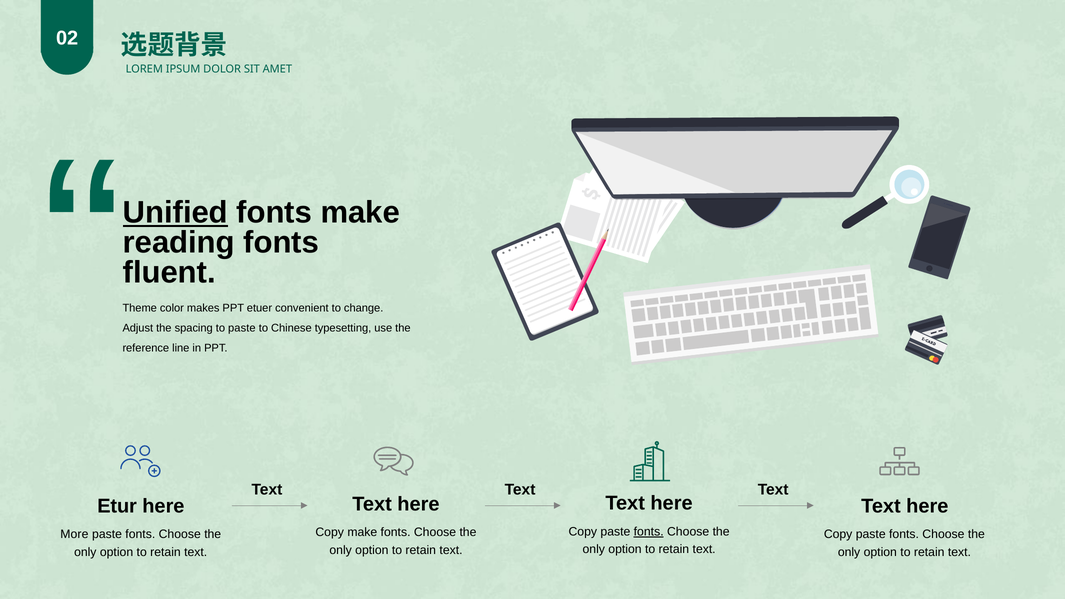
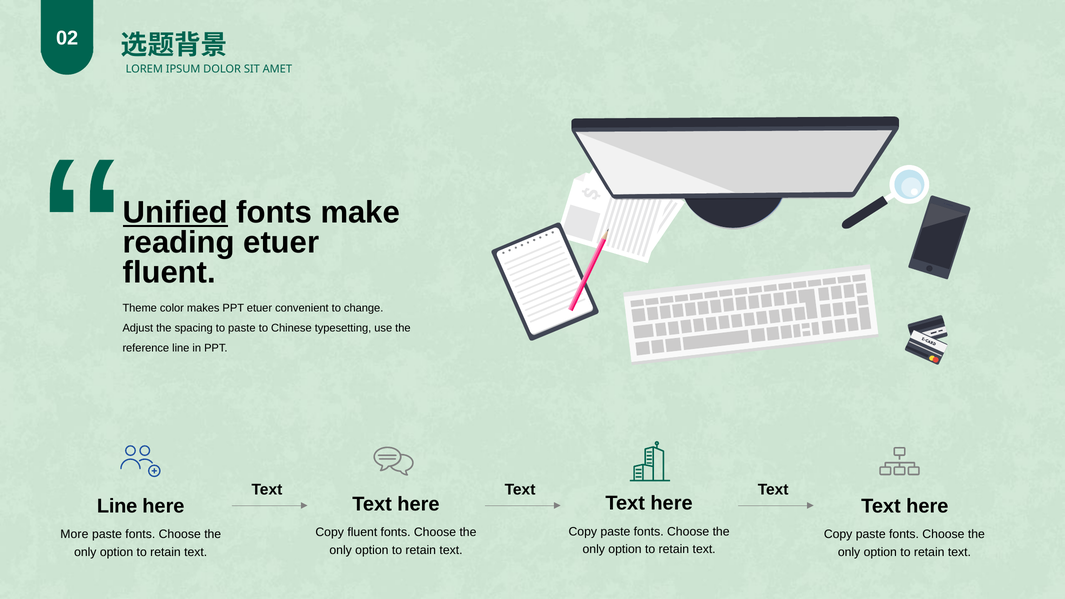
reading fonts: fonts -> etuer
Etur at (117, 506): Etur -> Line
fonts at (649, 532) underline: present -> none
Copy make: make -> fluent
